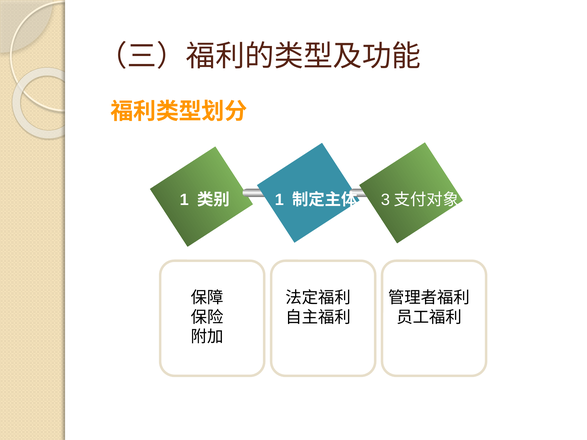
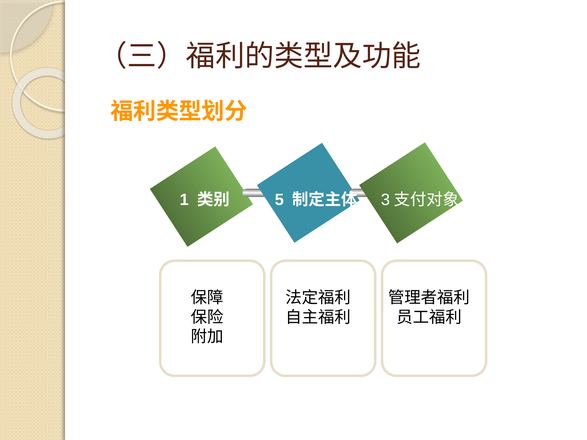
1 at (279, 200): 1 -> 5
